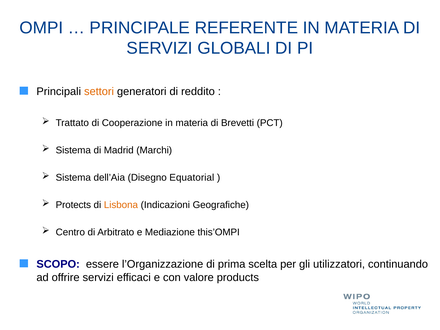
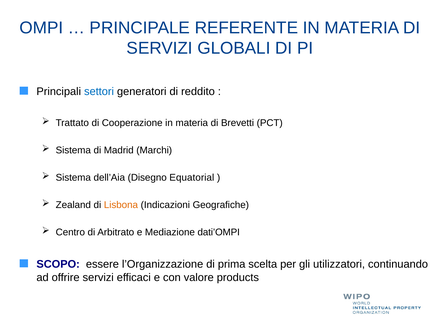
settori colour: orange -> blue
Protects: Protects -> Zealand
this’OMPI: this’OMPI -> dati’OMPI
